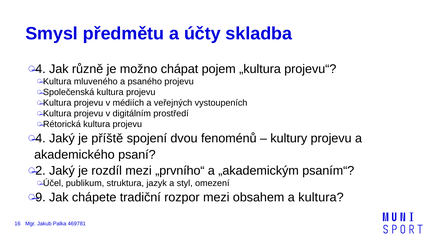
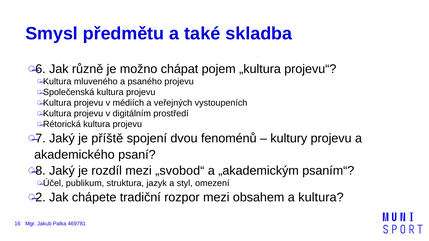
účty: účty -> také
4 at (40, 69): 4 -> 6
4 at (40, 139): 4 -> 7
2: 2 -> 8
„prvního“: „prvního“ -> „svobod“
9: 9 -> 2
